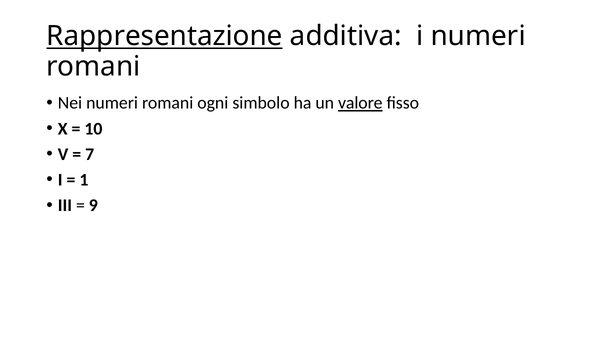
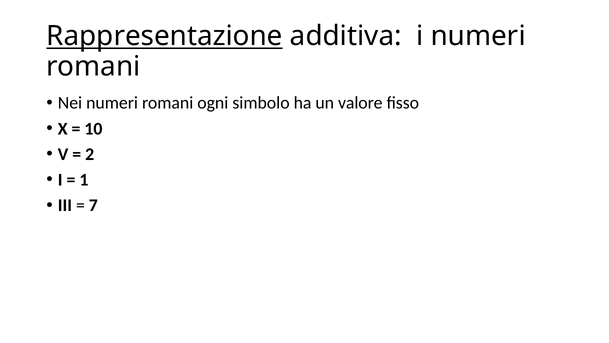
valore underline: present -> none
7: 7 -> 2
9: 9 -> 7
